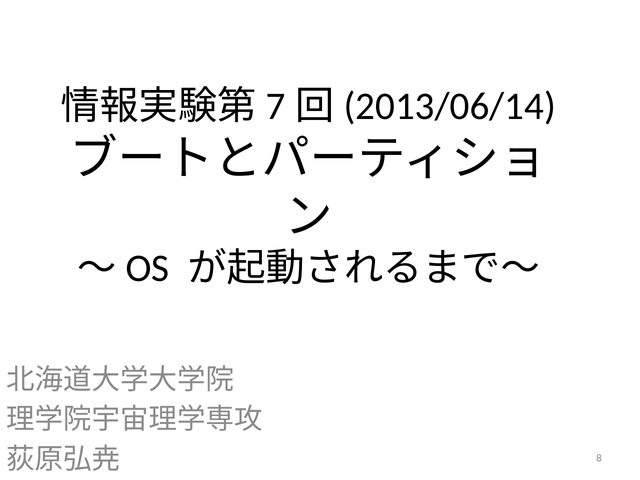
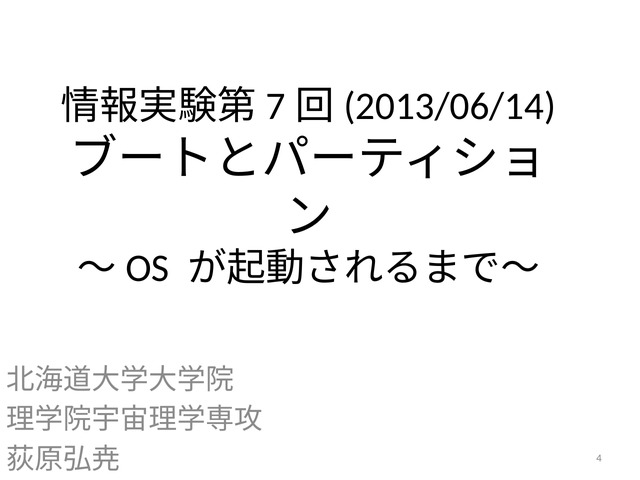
8: 8 -> 4
